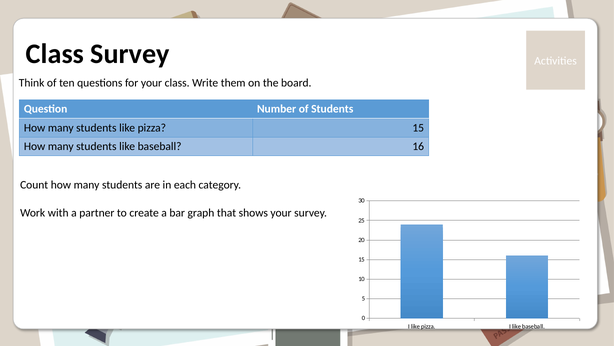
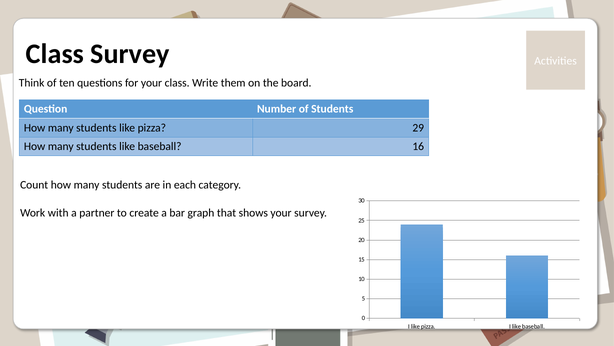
pizza 15: 15 -> 29
